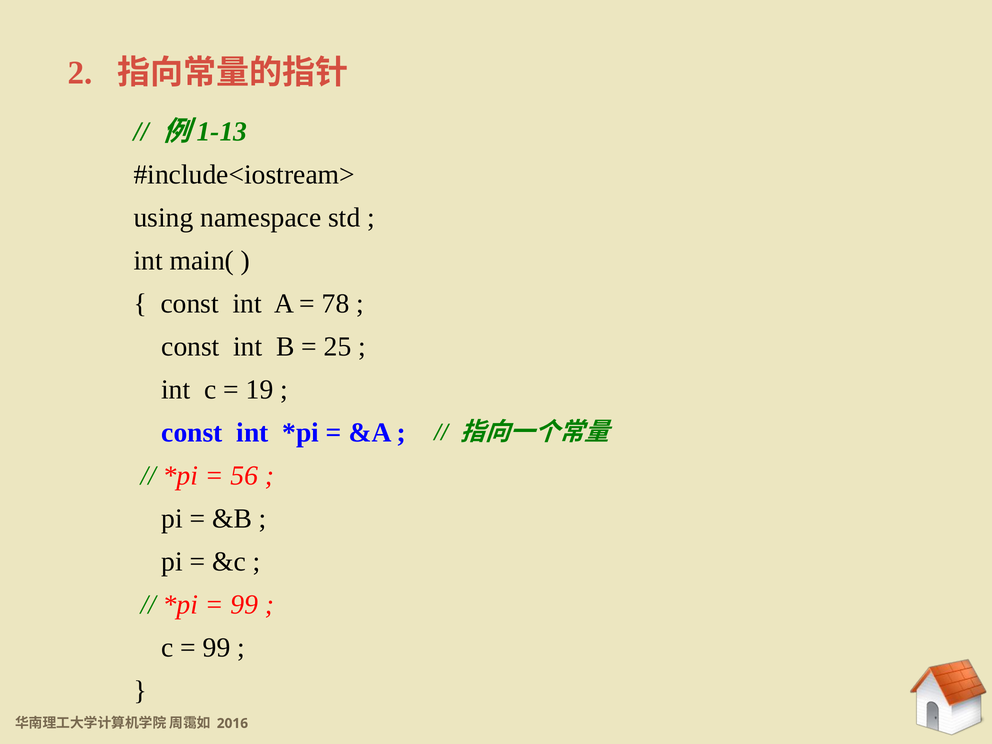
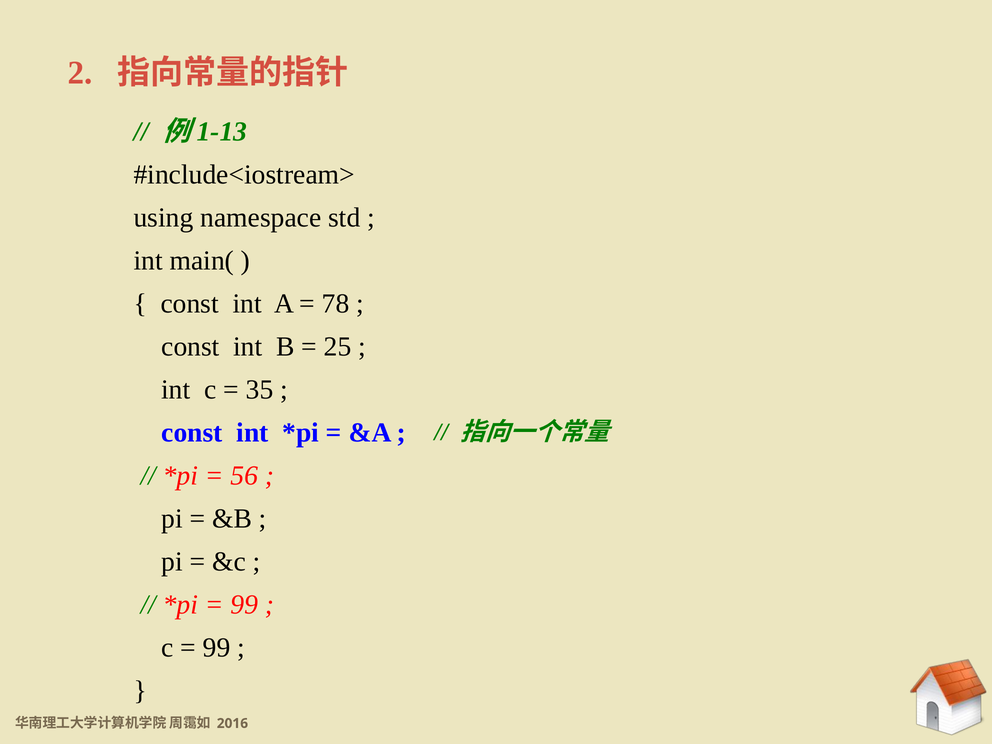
19: 19 -> 35
